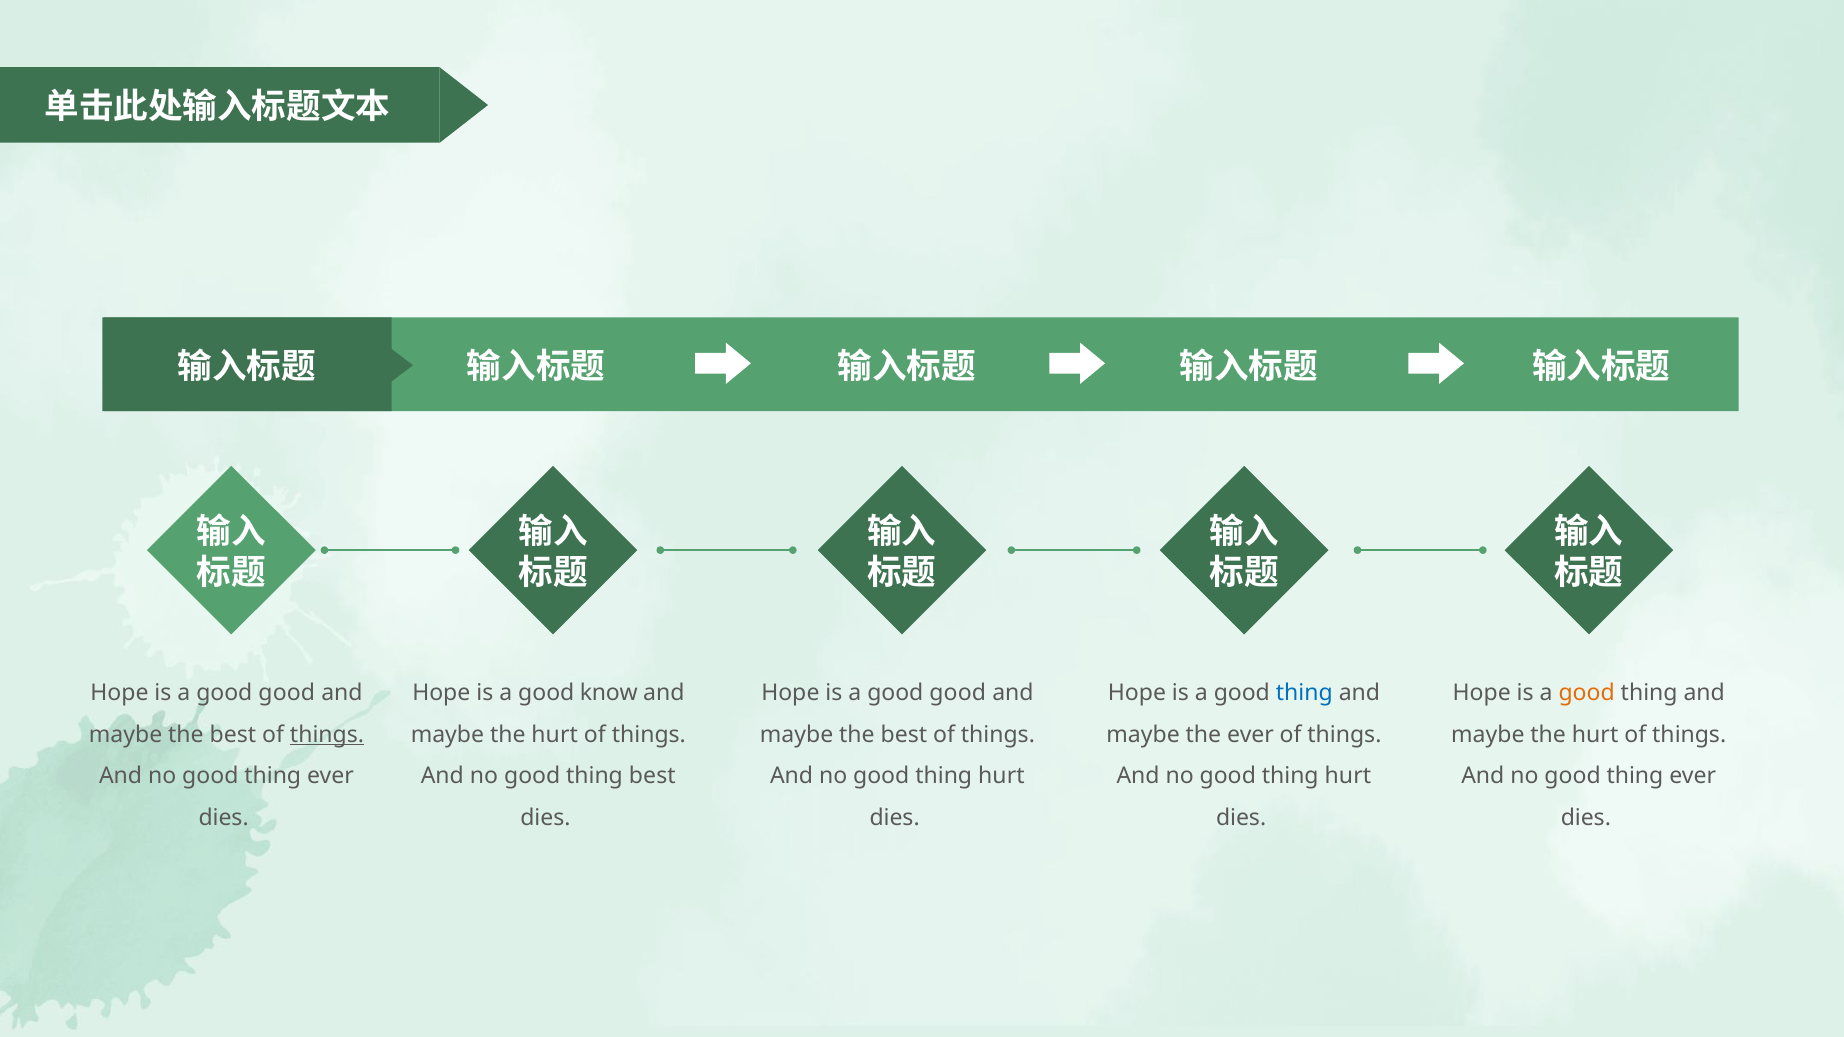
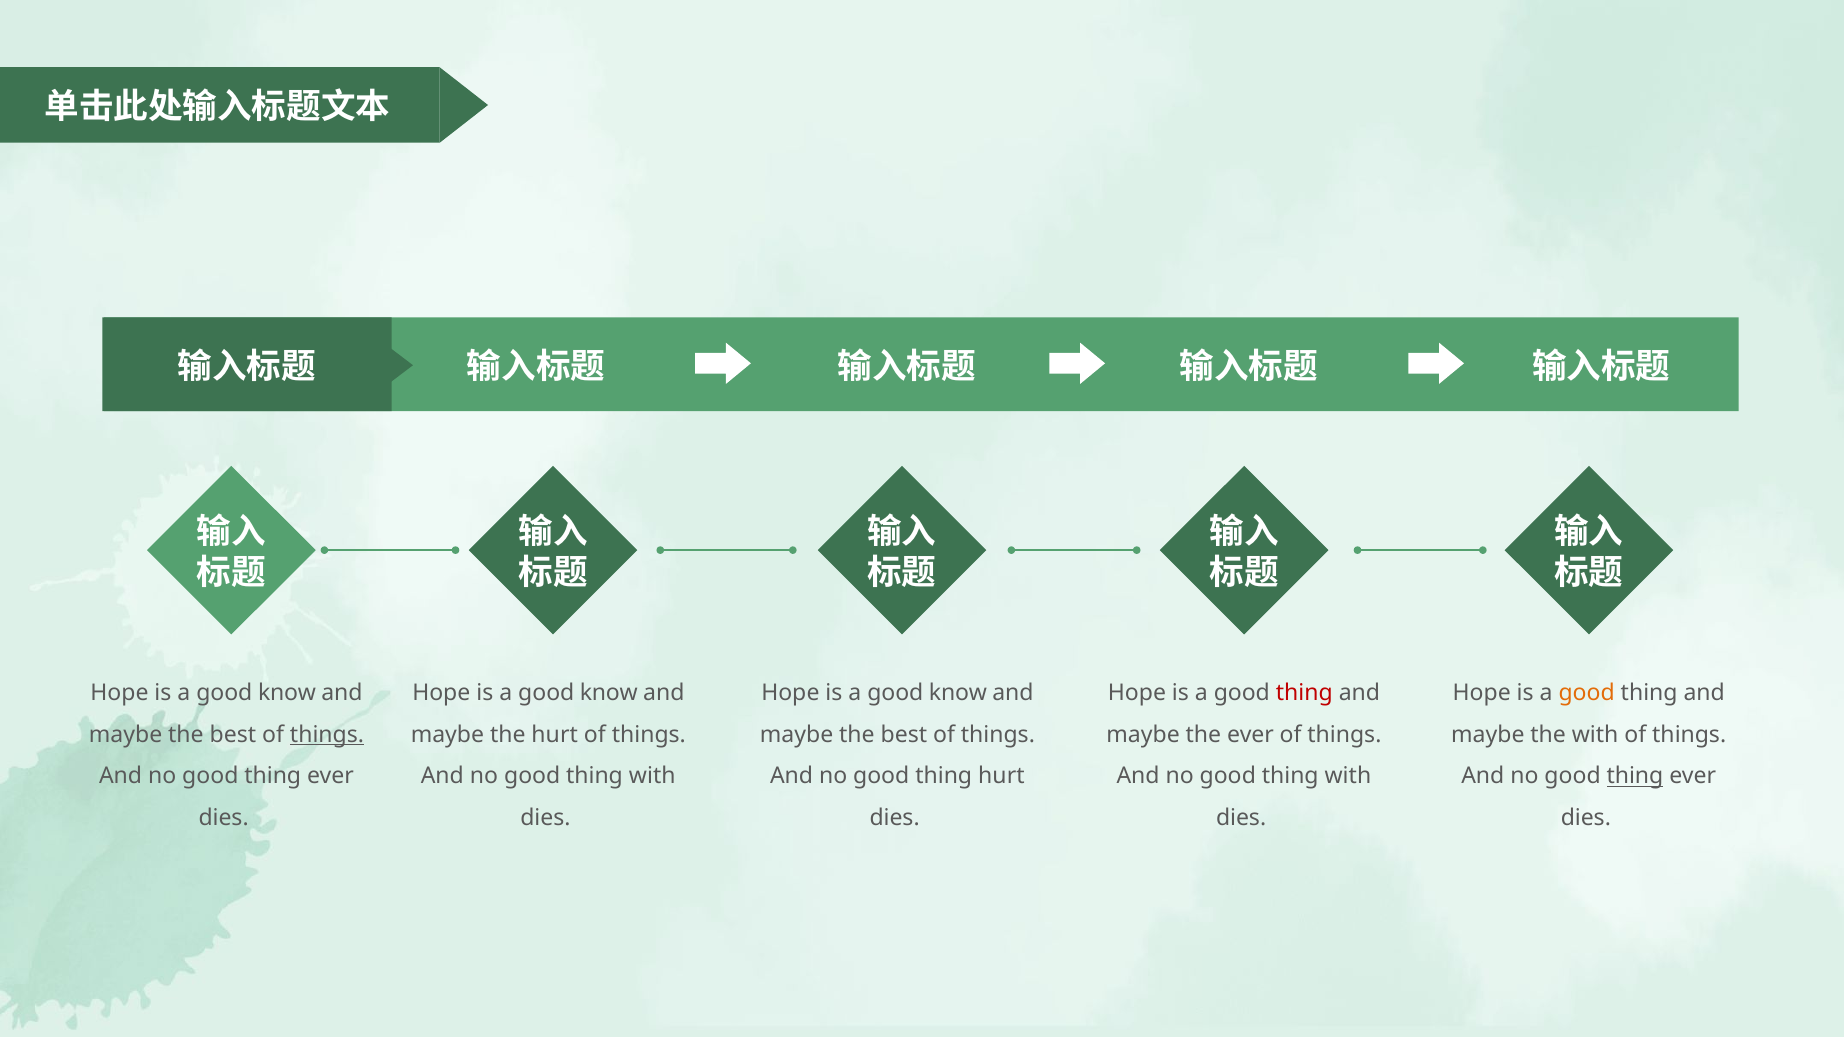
good at (287, 694): good -> know
good at (958, 694): good -> know
thing at (1304, 694) colour: blue -> red
hurt at (1595, 735): hurt -> with
best at (652, 777): best -> with
hurt at (1348, 777): hurt -> with
thing at (1635, 777) underline: none -> present
